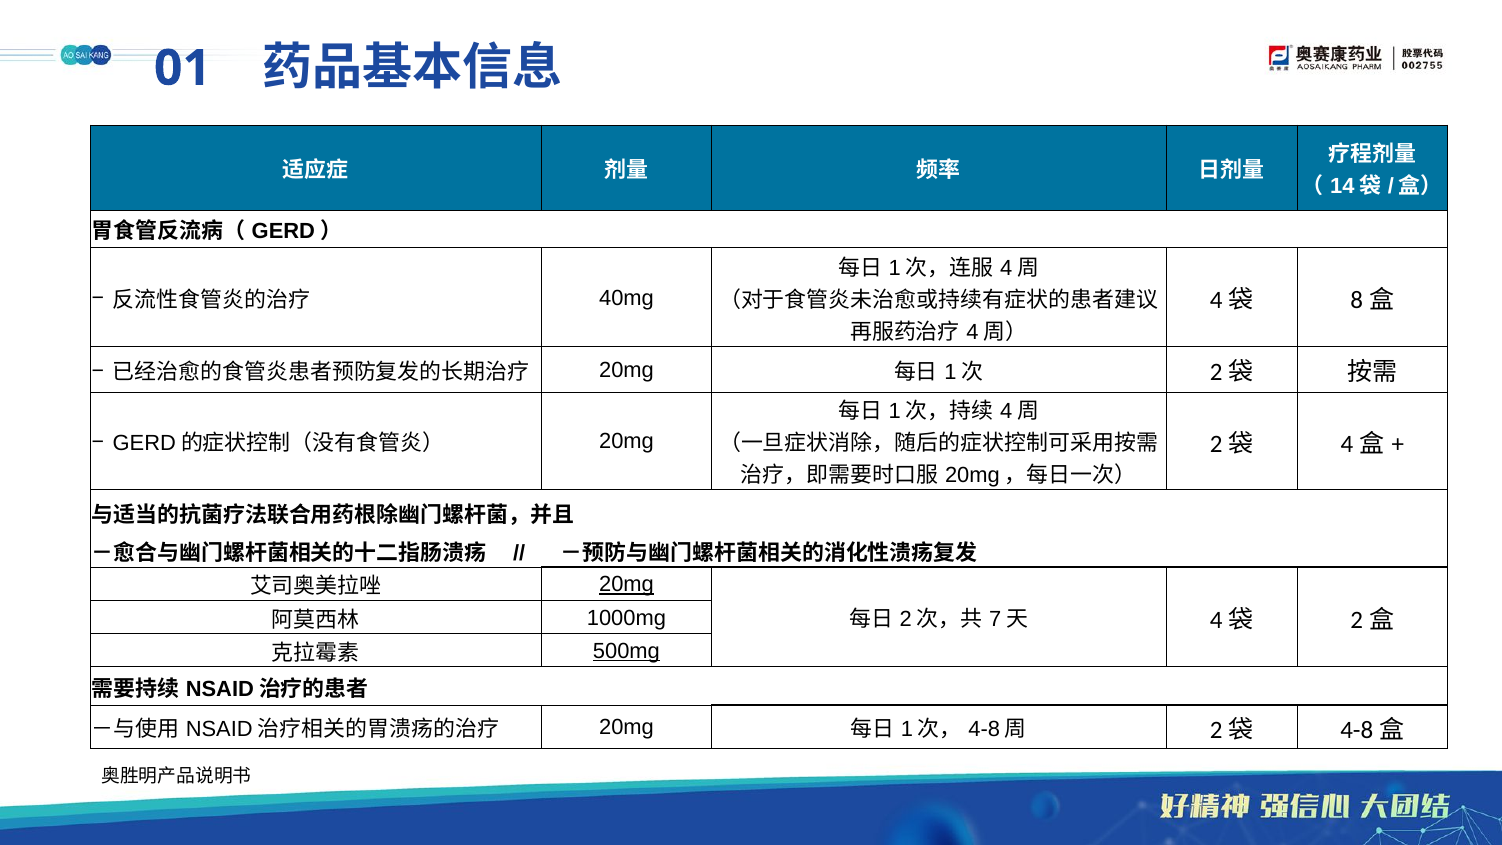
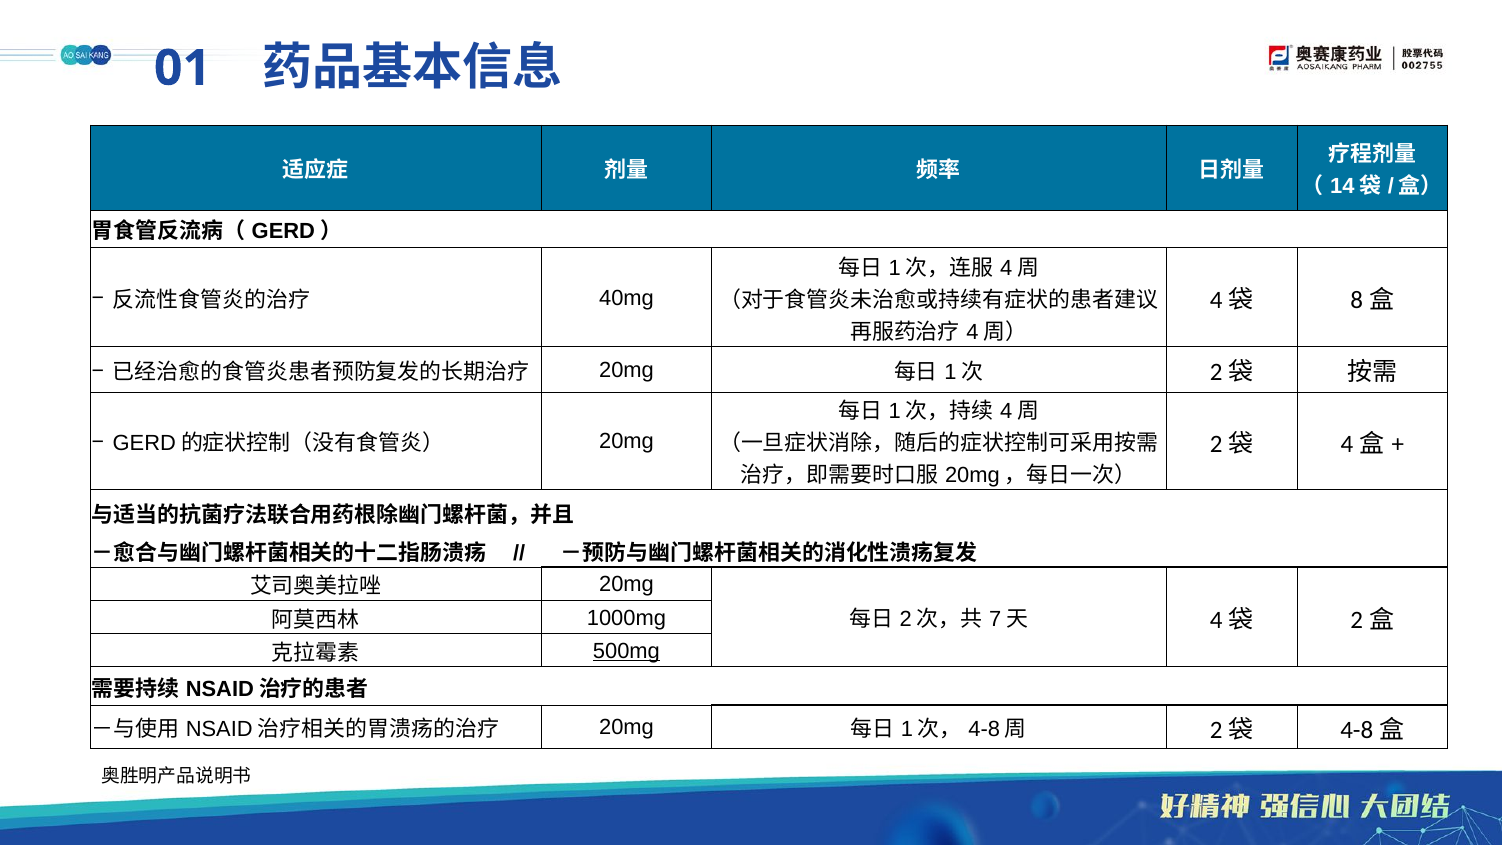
20mg at (626, 585) underline: present -> none
